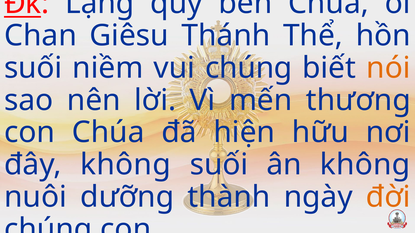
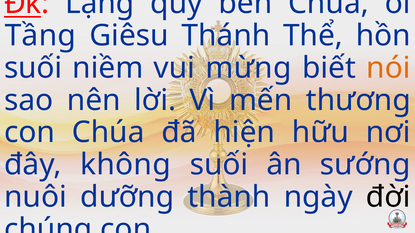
Chan: Chan -> Tầng
vui chúng: chúng -> mừng
ân không: không -> sướng
đời colour: orange -> black
